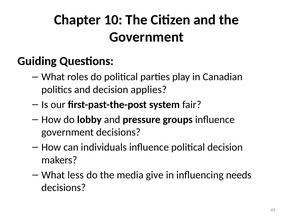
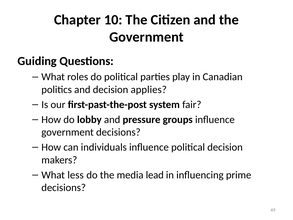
give: give -> lead
needs: needs -> prime
